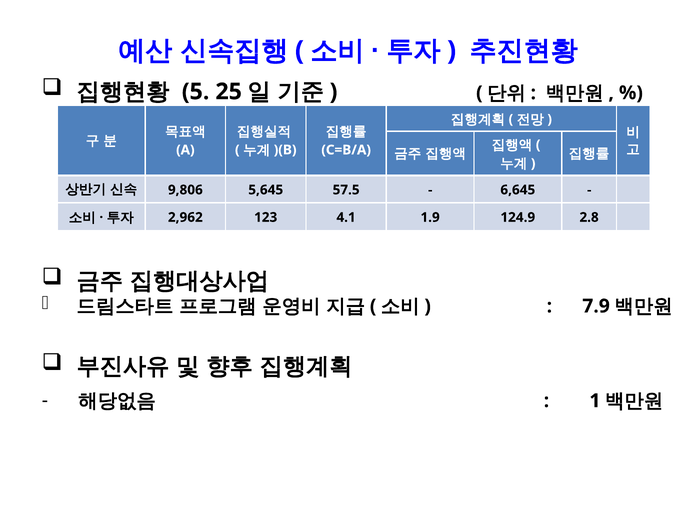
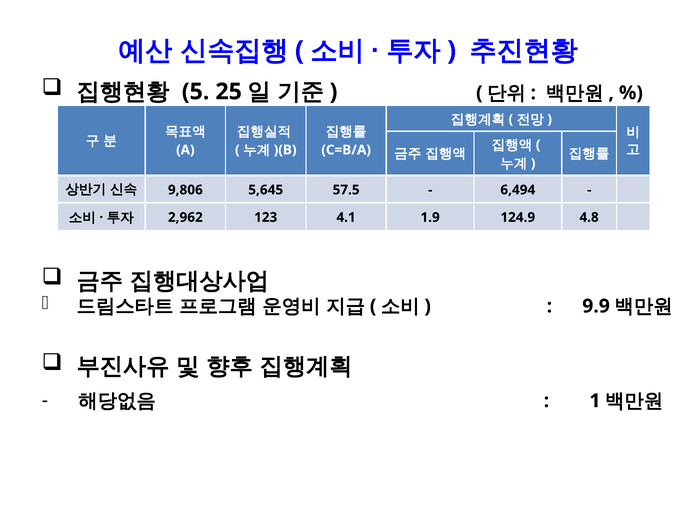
6,645: 6,645 -> 6,494
2.8: 2.8 -> 4.8
7.9: 7.9 -> 9.9
